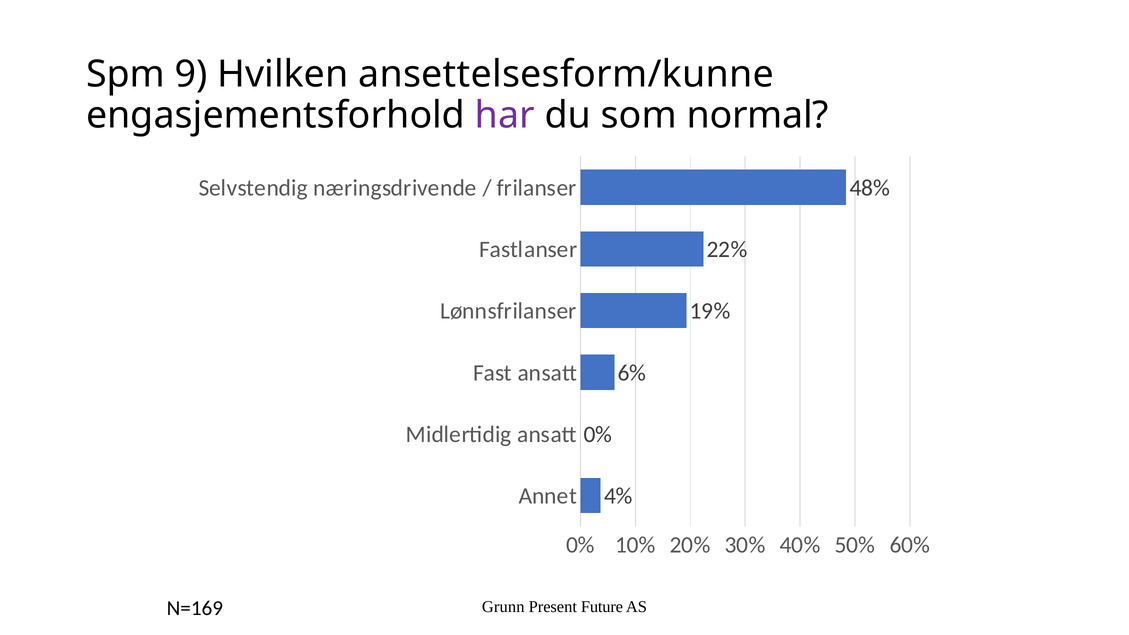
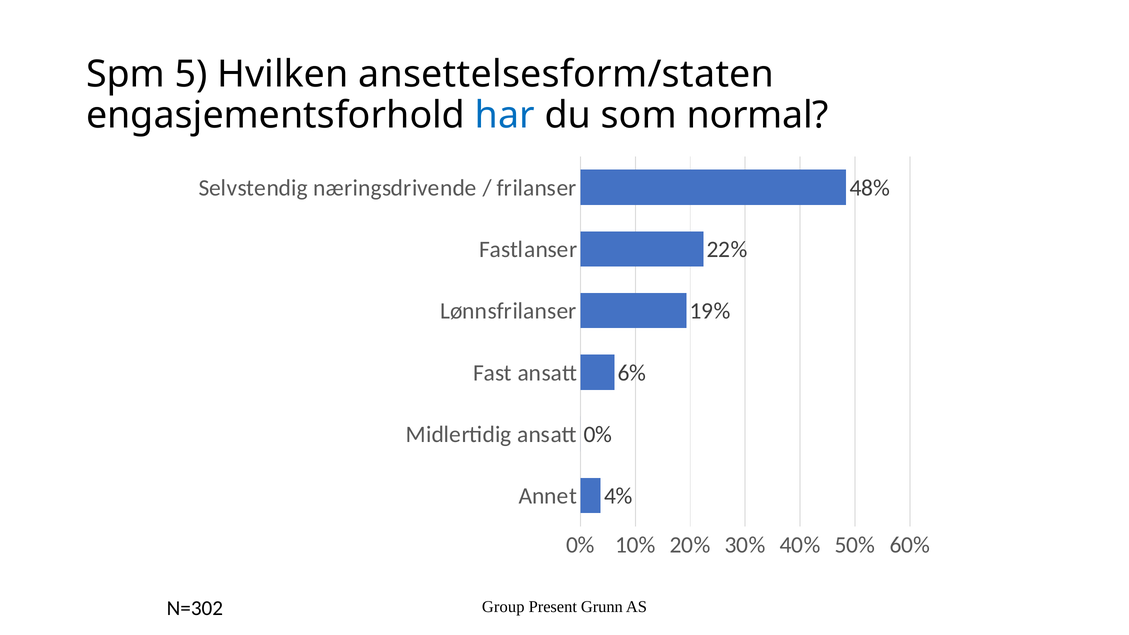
9: 9 -> 5
ansettelsesform/kunne: ansettelsesform/kunne -> ansettelsesform/staten
har colour: purple -> blue
Grunn: Grunn -> Group
Future: Future -> Grunn
N=169: N=169 -> N=302
